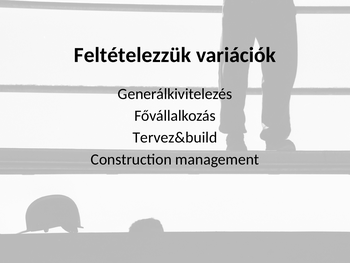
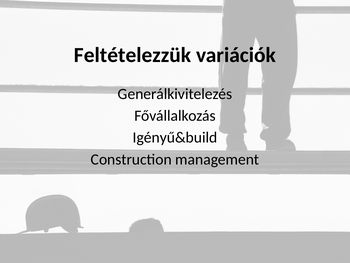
Tervez&build: Tervez&build -> Igényű&build
